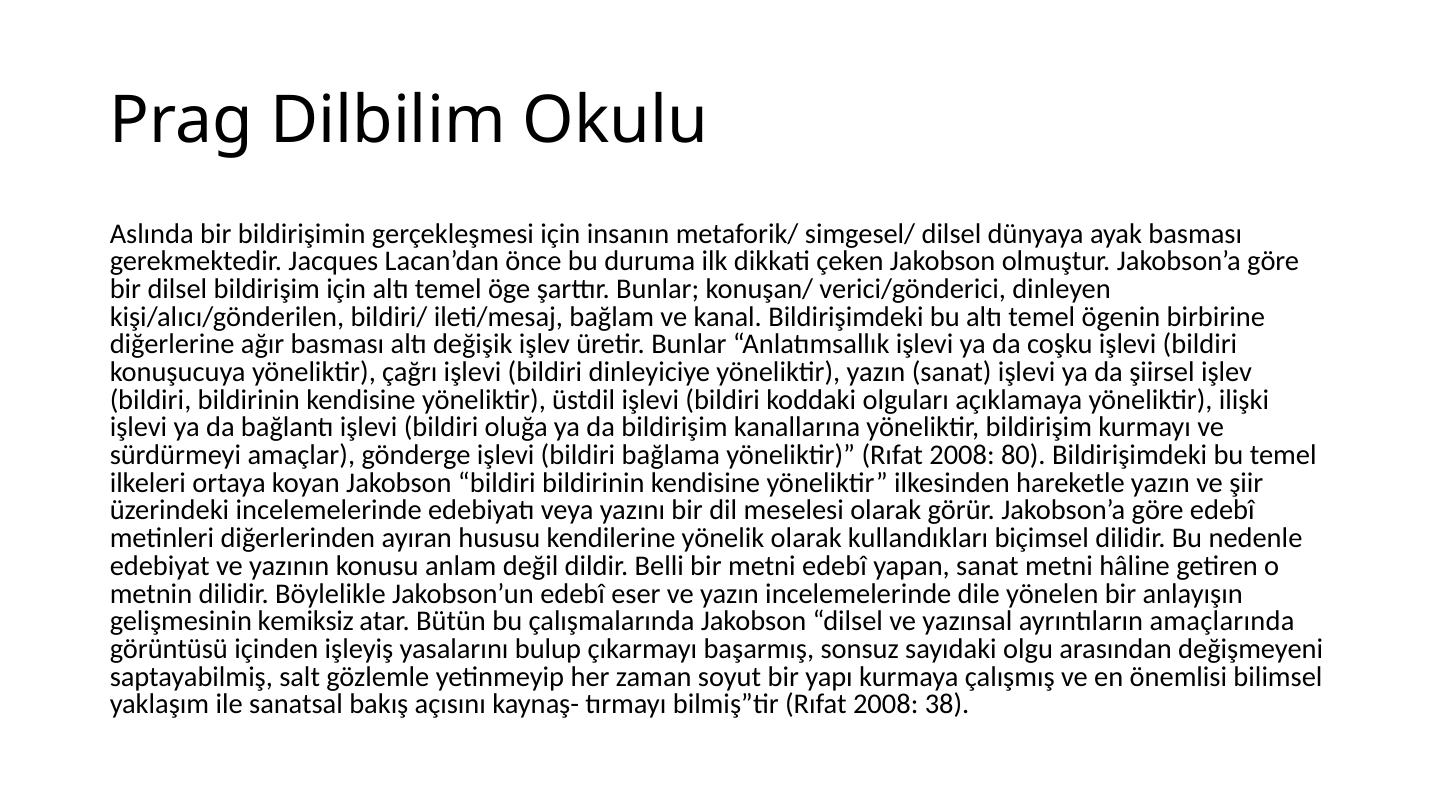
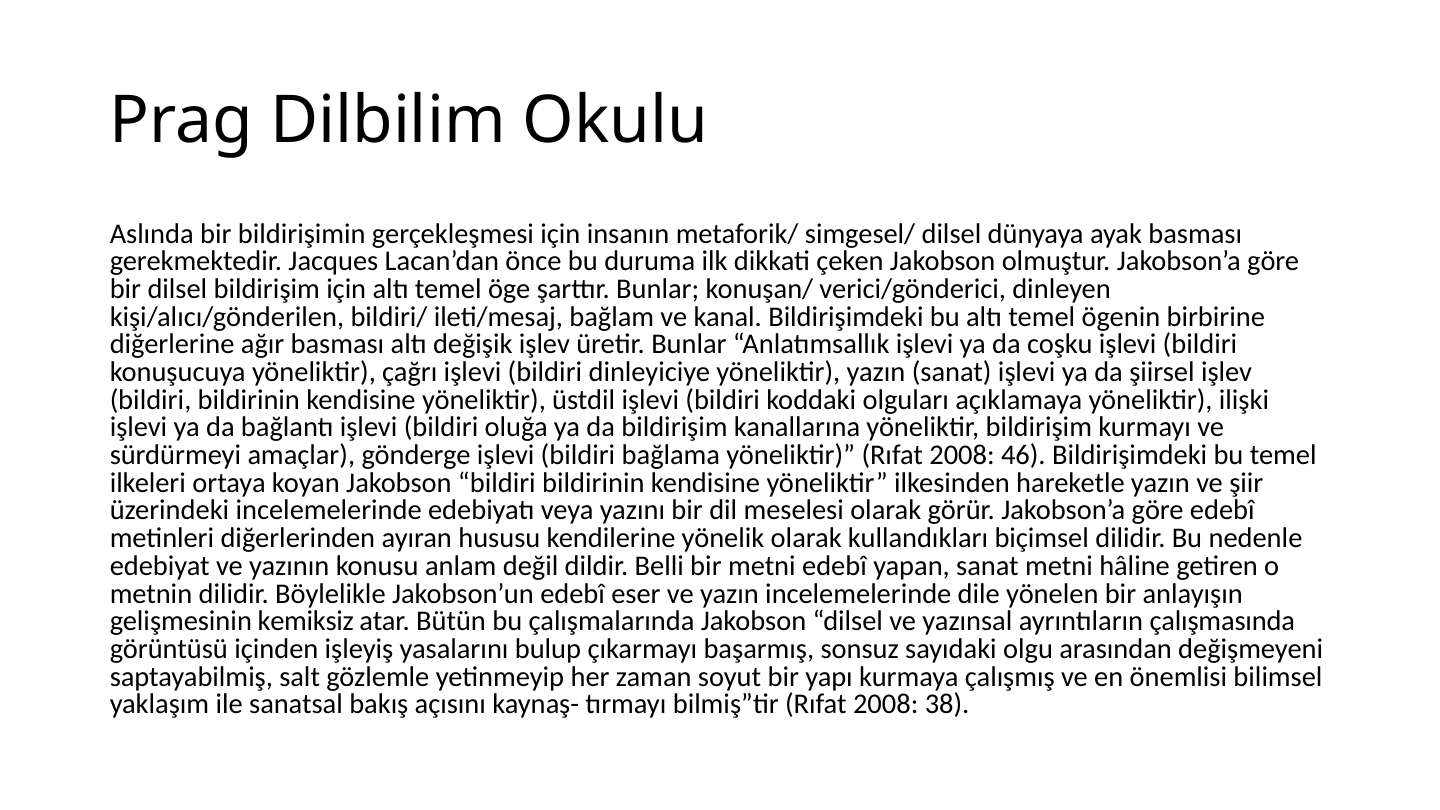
80: 80 -> 46
amaçlarında: amaçlarında -> çalışmasında
